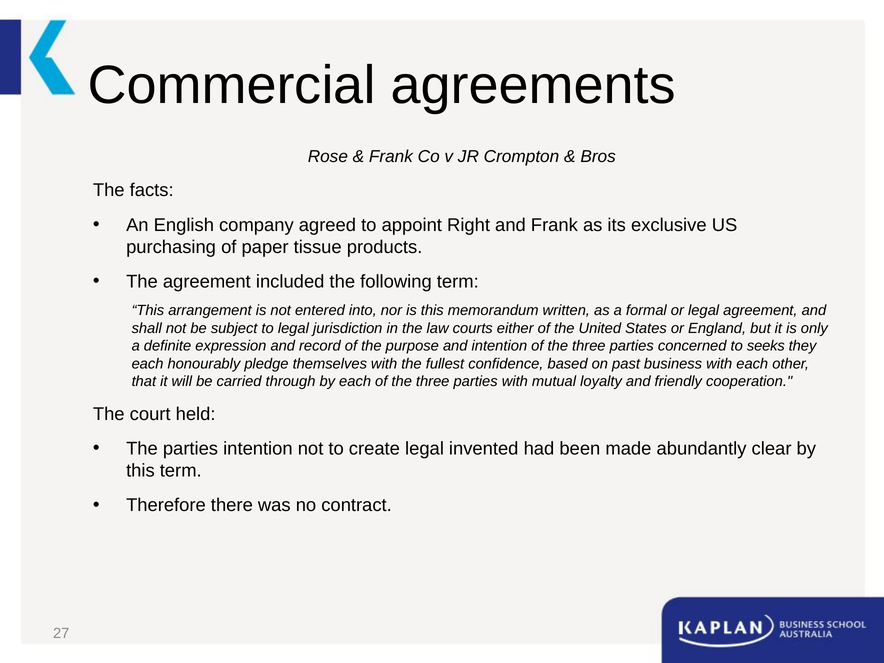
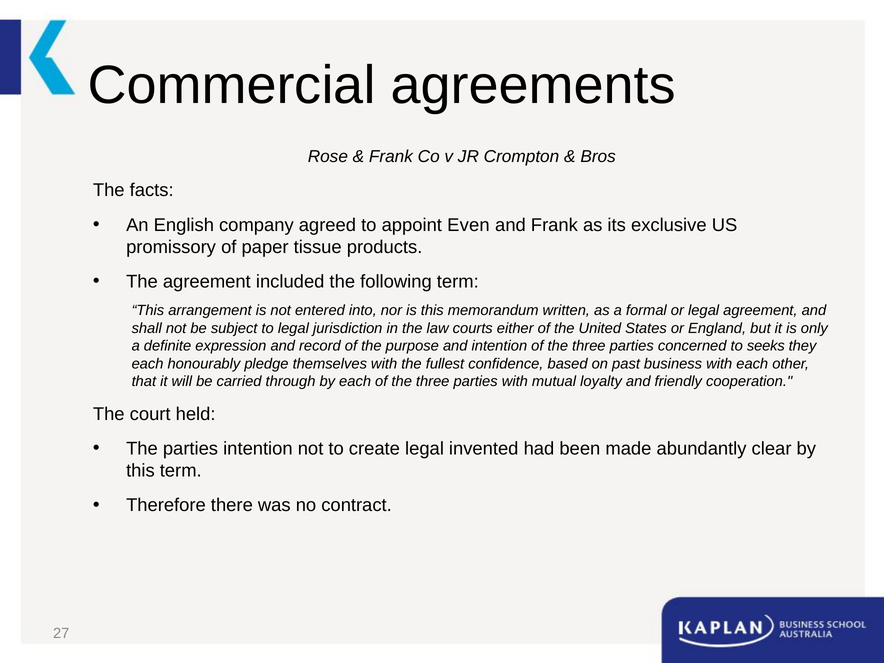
Right: Right -> Even
purchasing: purchasing -> promissory
